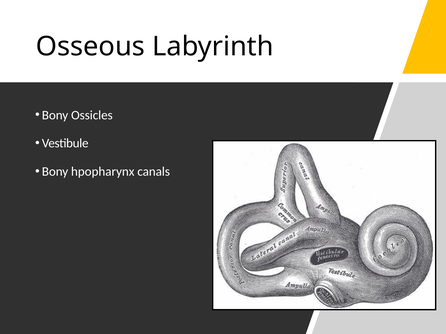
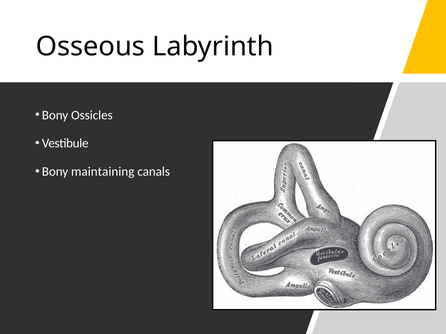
hpopharynx: hpopharynx -> maintaining
